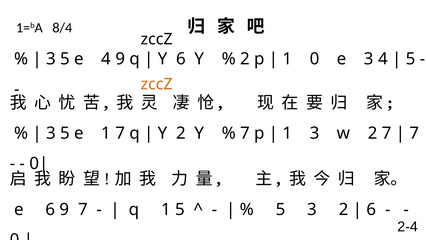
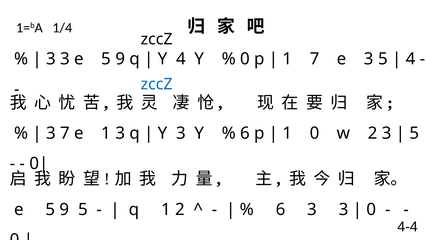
8/4: 8/4 -> 1/4
5 at (65, 59): 5 -> 3
4 at (106, 59): 4 -> 5
Y 6: 6 -> 4
2 at (245, 59): 2 -> 0
1 0: 0 -> 7
3 4: 4 -> 5
5 at (411, 59): 5 -> 4
zccZ at (157, 84) colour: orange -> blue
5 at (65, 133): 5 -> 7
1 7: 7 -> 3
Y 2: 2 -> 3
7 at (245, 133): 7 -> 6
1 3: 3 -> 0
2 7: 7 -> 3
7 at (414, 133): 7 -> 5
6 at (50, 209): 6 -> 5
9 7: 7 -> 5
1 5: 5 -> 2
5 at (281, 209): 5 -> 6
2 at (344, 209): 2 -> 3
6 at (371, 209): 6 -> 0
2-4: 2-4 -> 4-4
